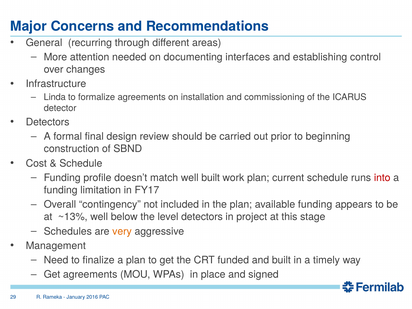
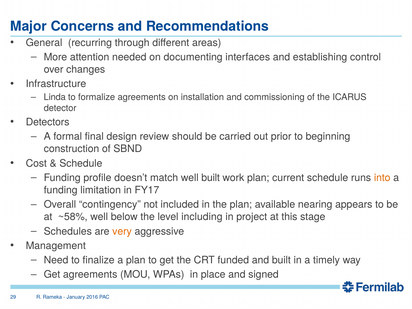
into colour: red -> orange
available funding: funding -> nearing
~13%: ~13% -> ~58%
level detectors: detectors -> including
